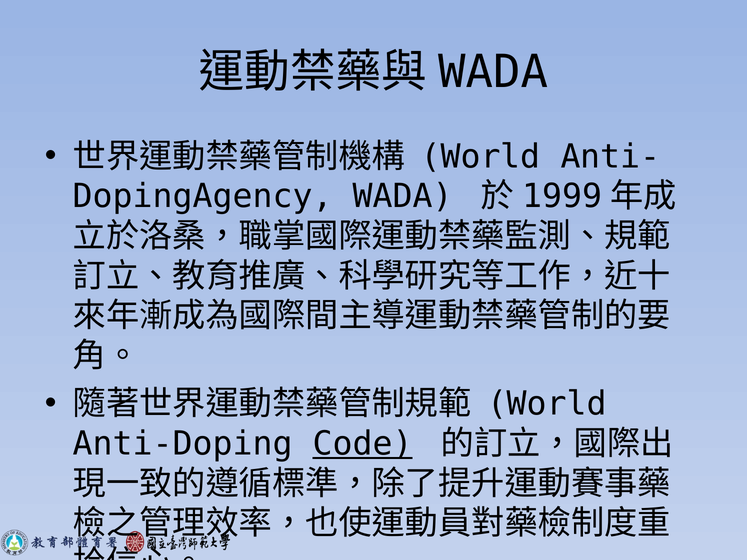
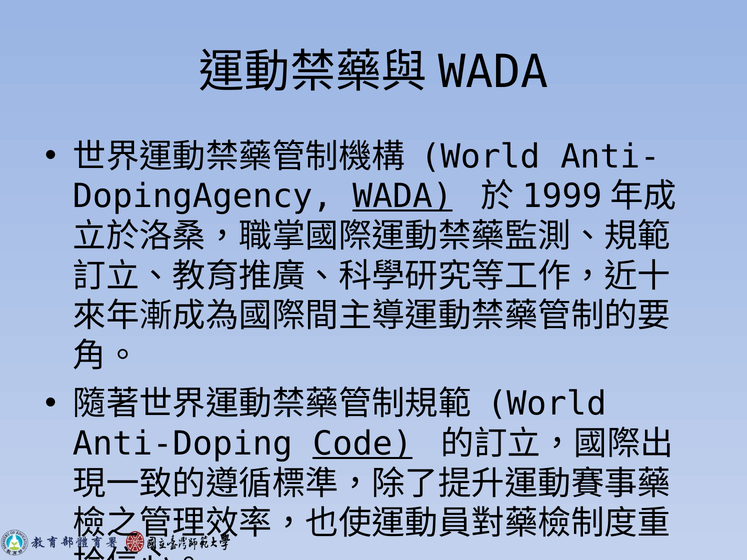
WADA at (403, 197) underline: none -> present
